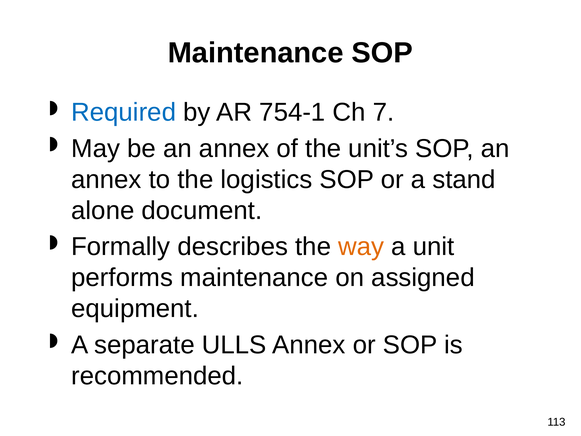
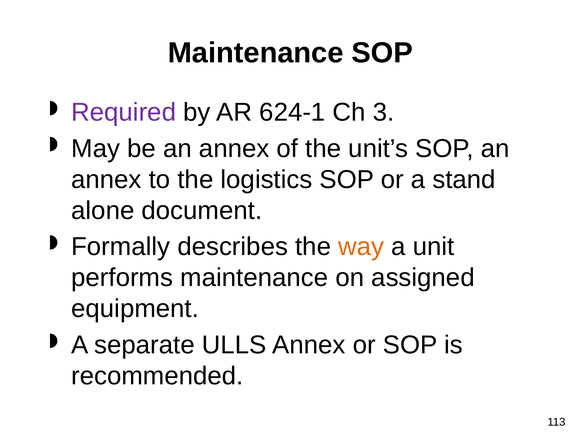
Required colour: blue -> purple
754-1: 754-1 -> 624-1
7: 7 -> 3
